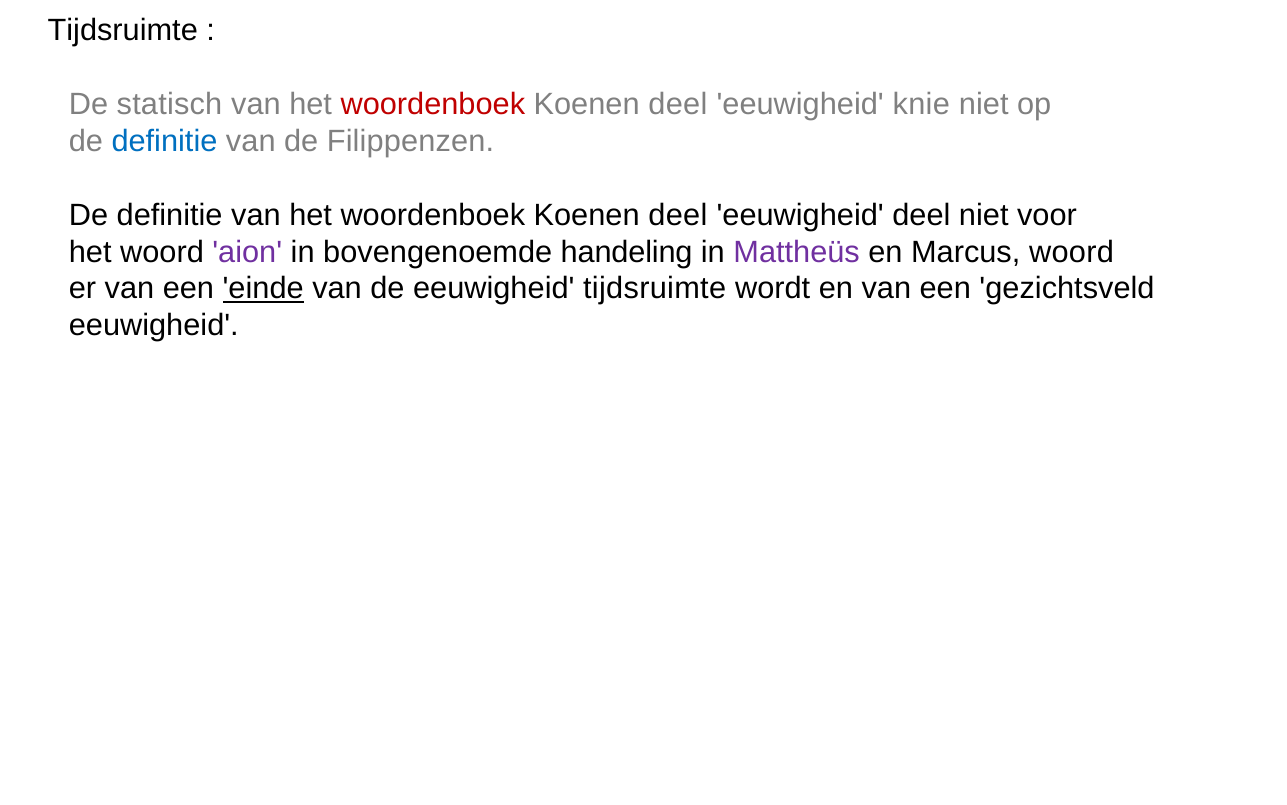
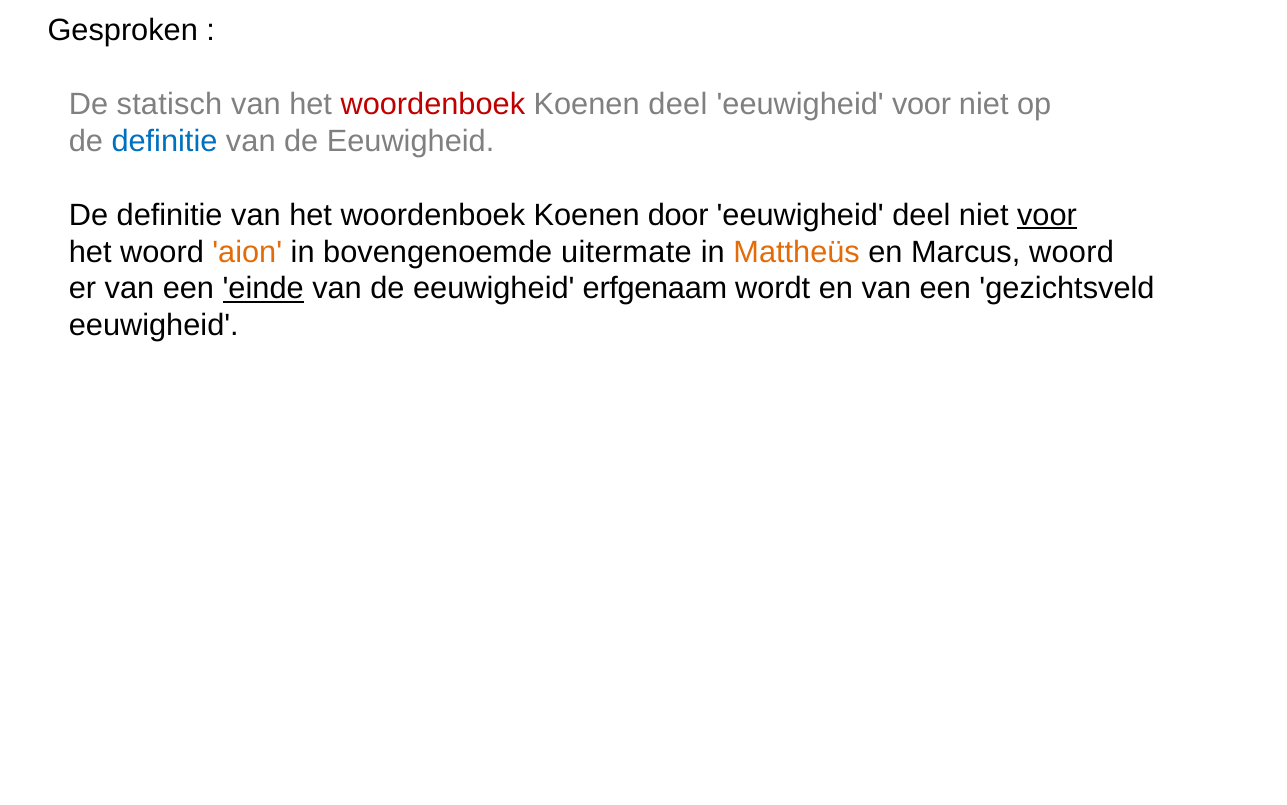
Tijdsruimte at (123, 31): Tijdsruimte -> Gesproken
eeuwigheid knie: knie -> voor
Filippenzen at (411, 141): Filippenzen -> Eeuwigheid
deel at (678, 215): deel -> door
voor at (1047, 215) underline: none -> present
aion colour: purple -> orange
handeling: handeling -> uitermate
Mattheüs colour: purple -> orange
eeuwigheid tijdsruimte: tijdsruimte -> erfgenaam
